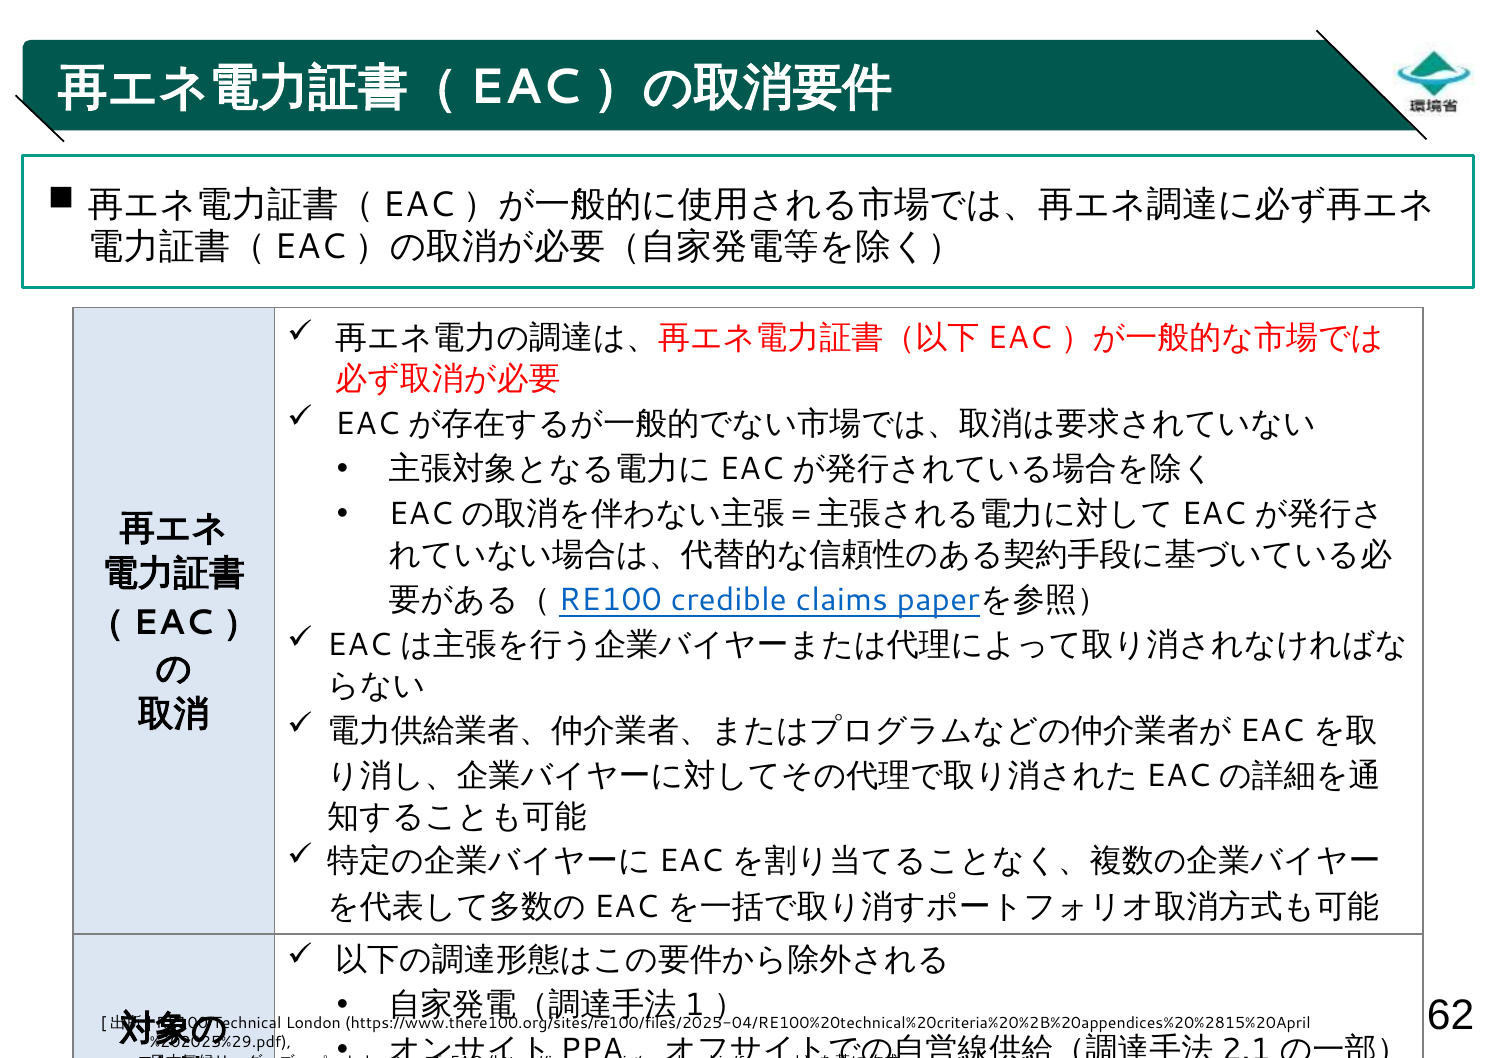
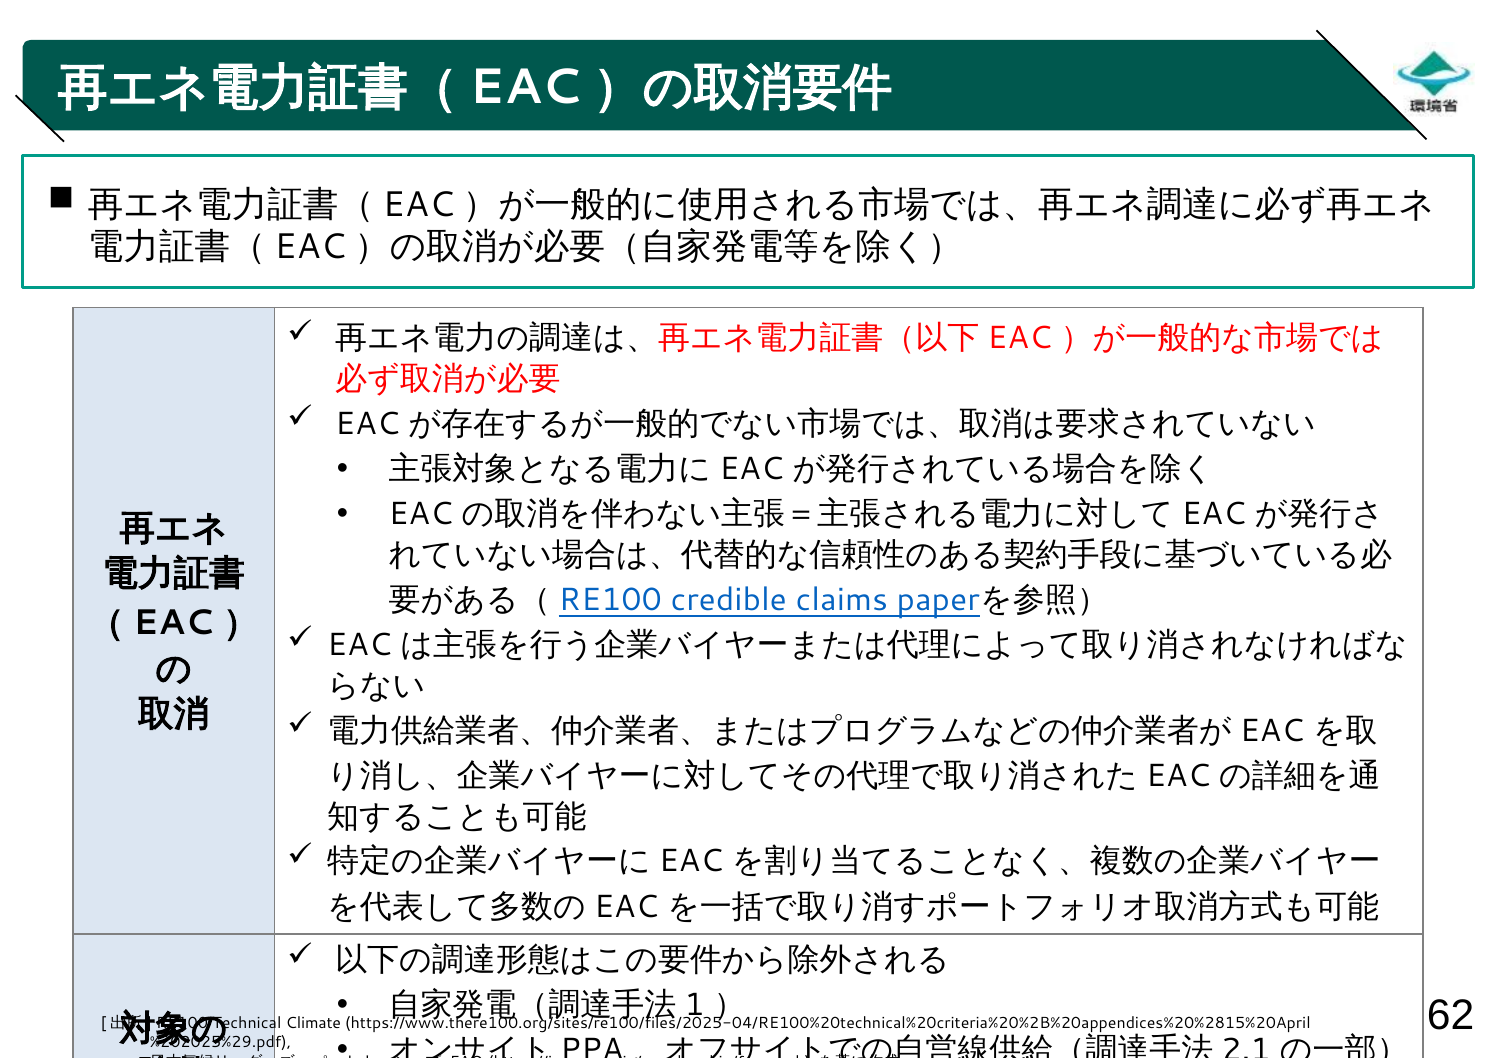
London: London -> Climate
